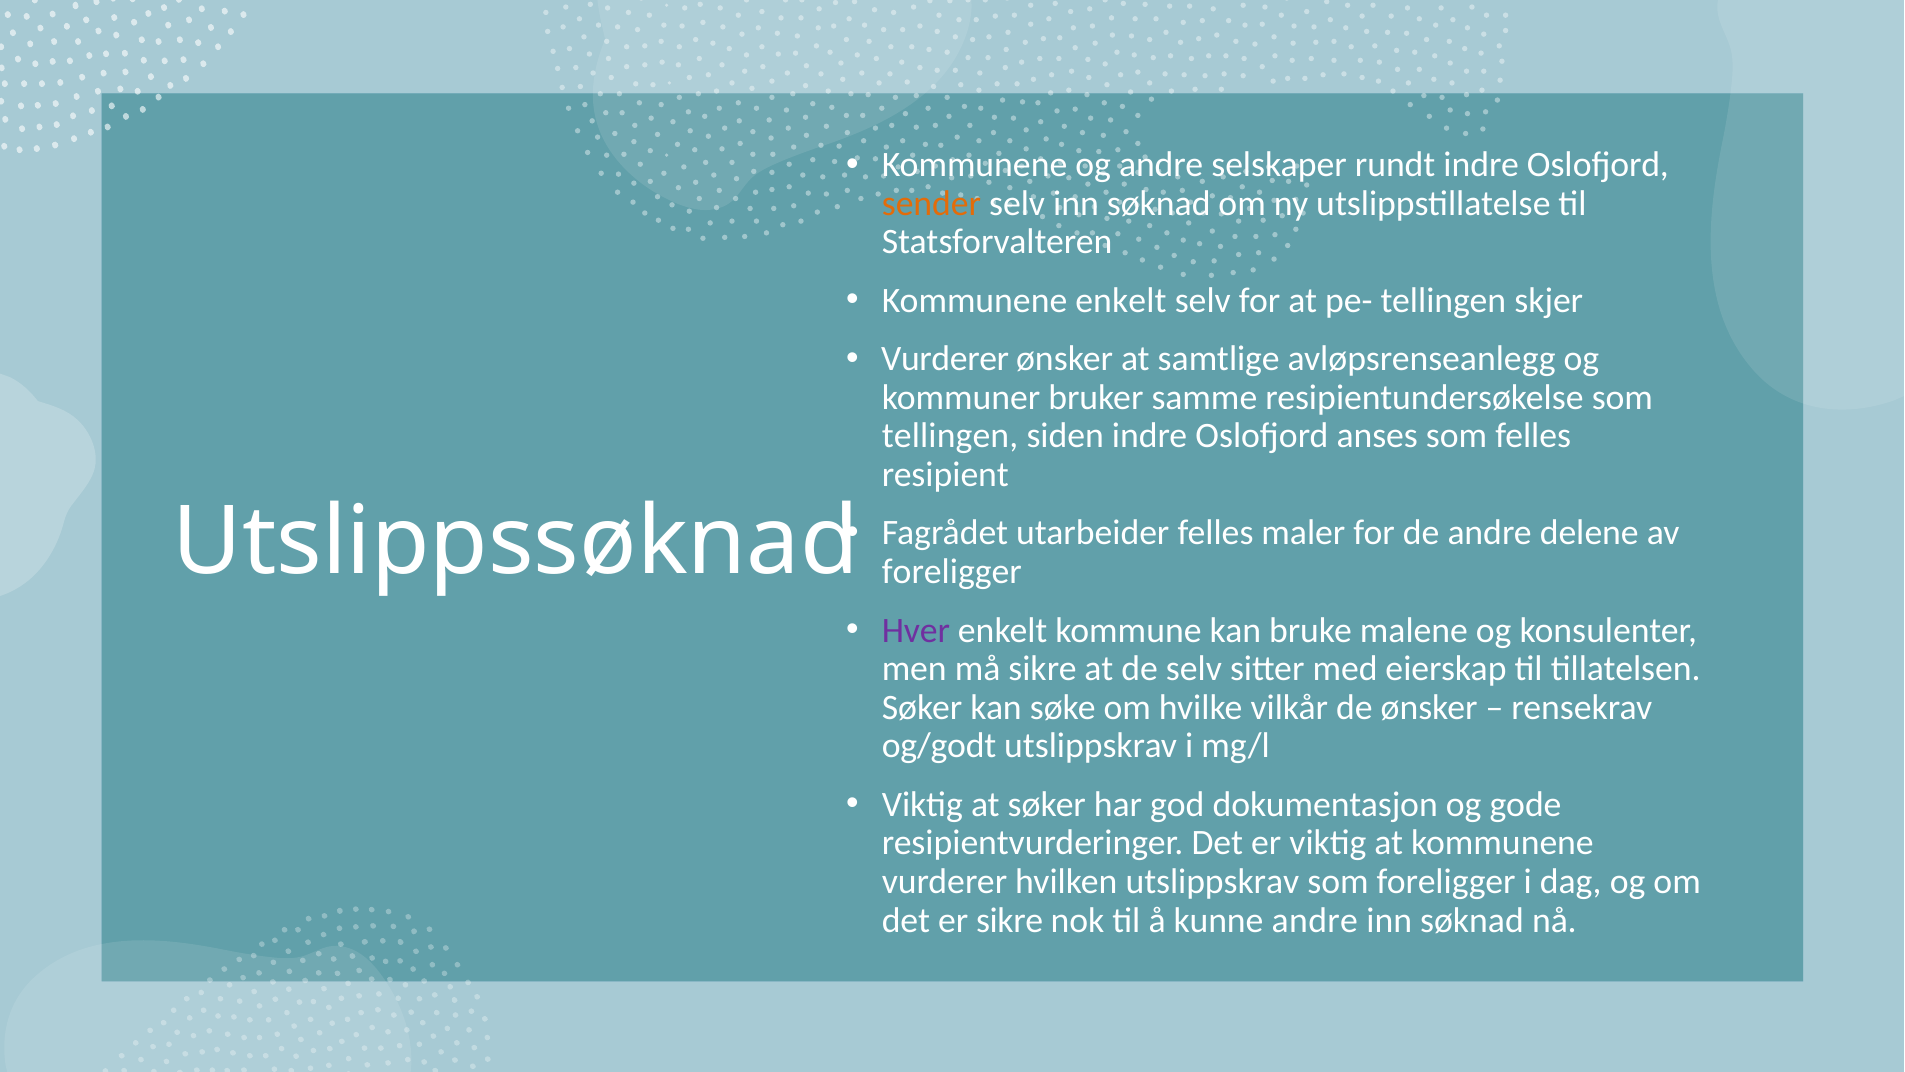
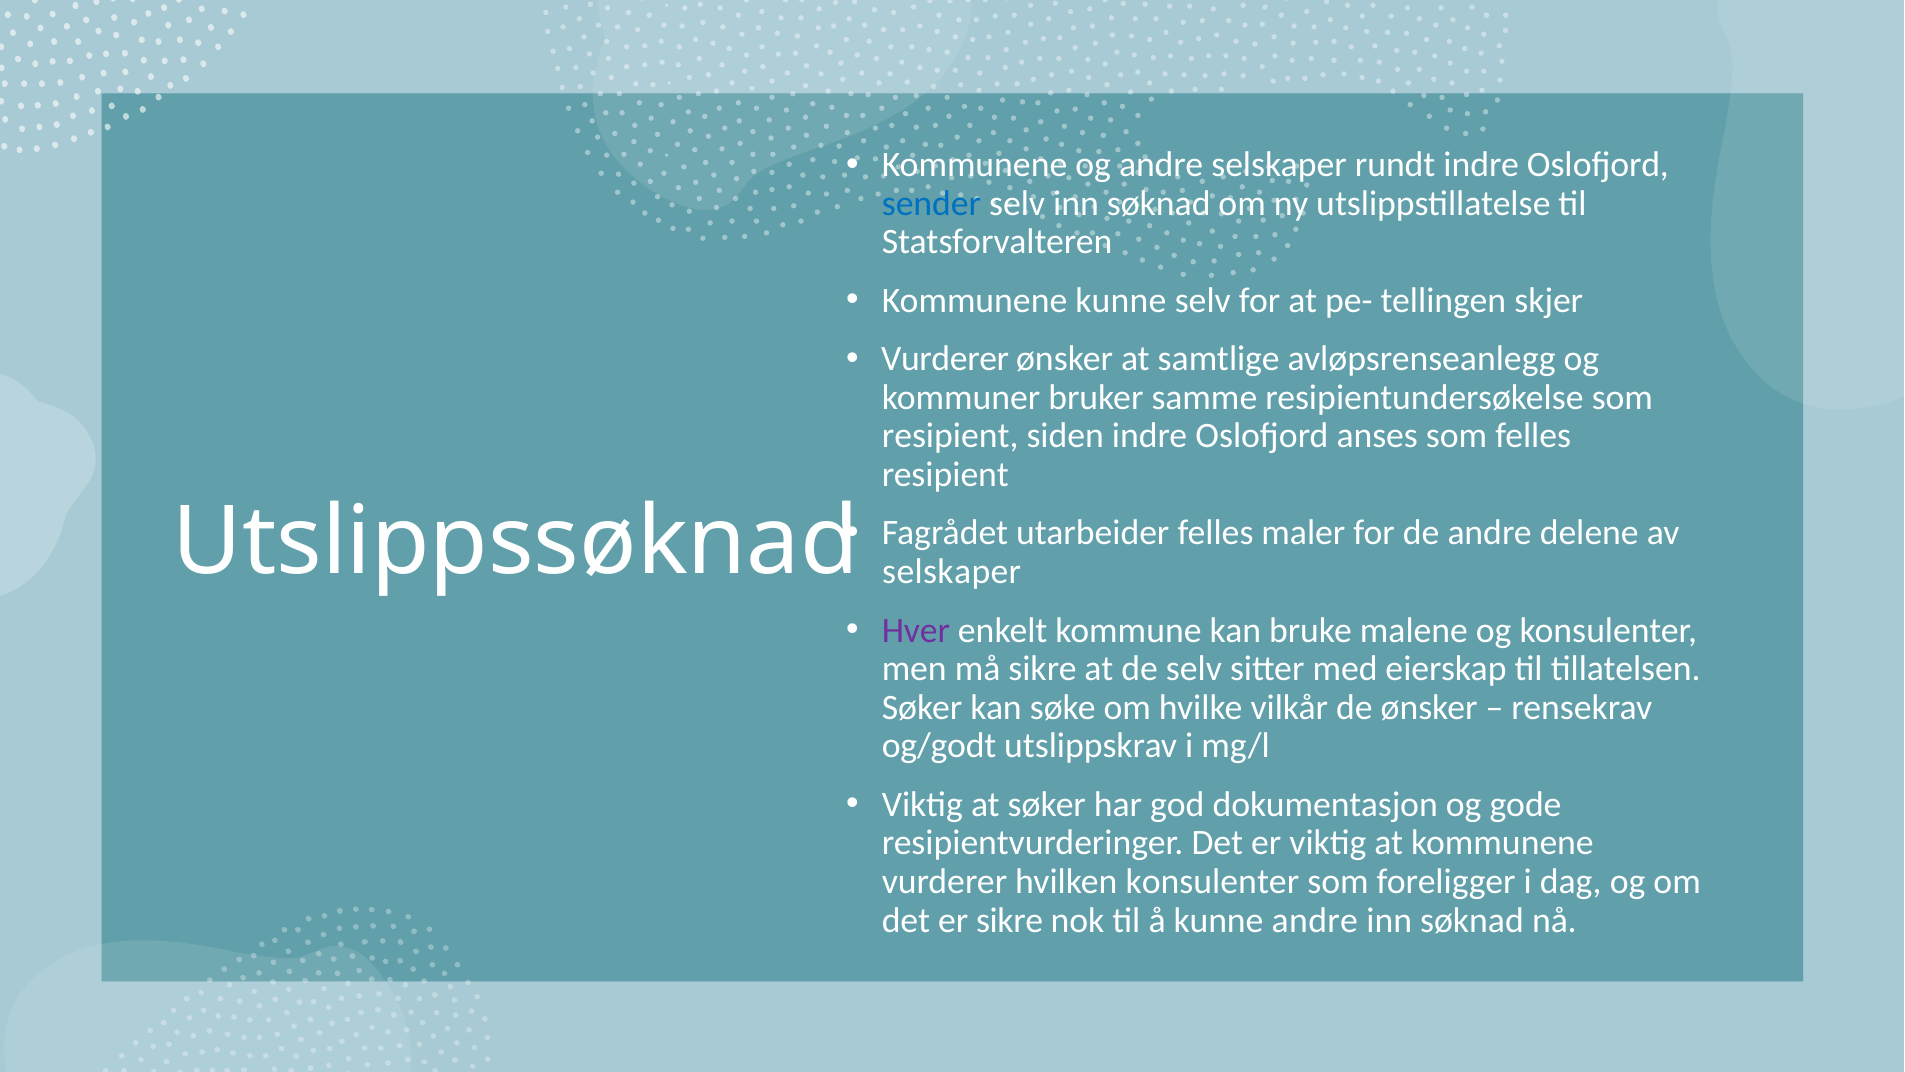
sender colour: orange -> blue
Kommunene enkelt: enkelt -> kunne
tellingen at (950, 436): tellingen -> resipient
foreligger at (952, 572): foreligger -> selskaper
hvilken utslippskrav: utslippskrav -> konsulenter
